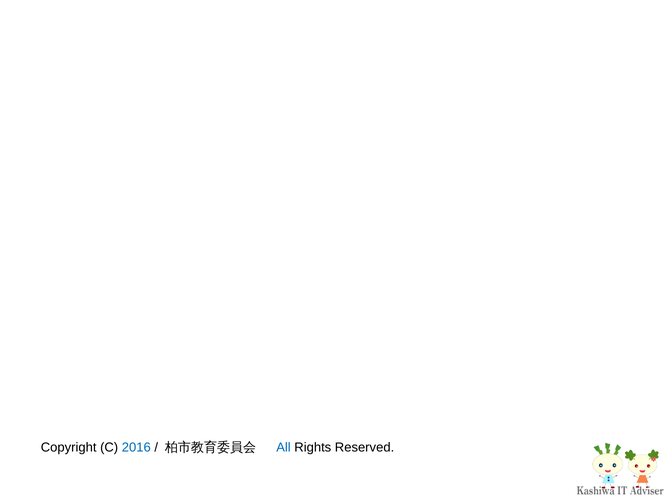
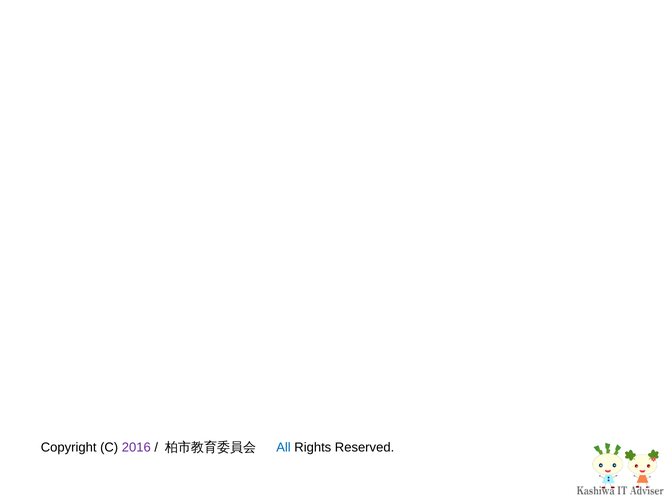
2016 colour: blue -> purple
